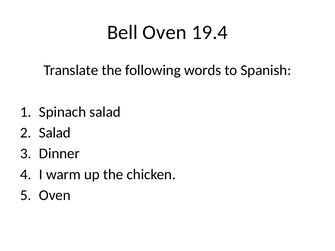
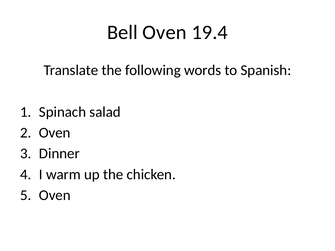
Salad at (55, 133): Salad -> Oven
